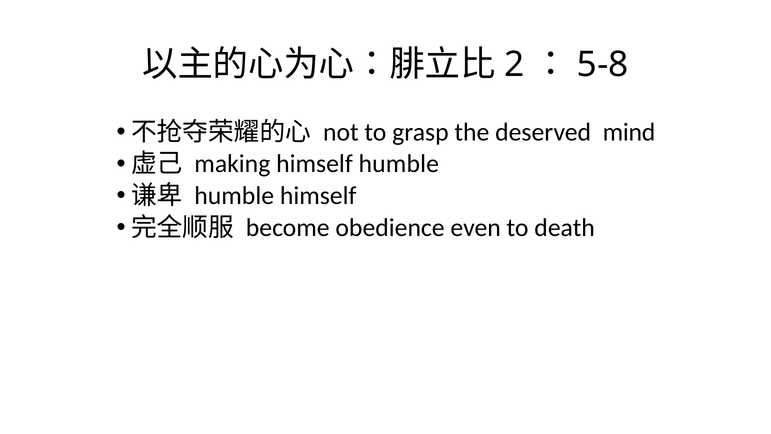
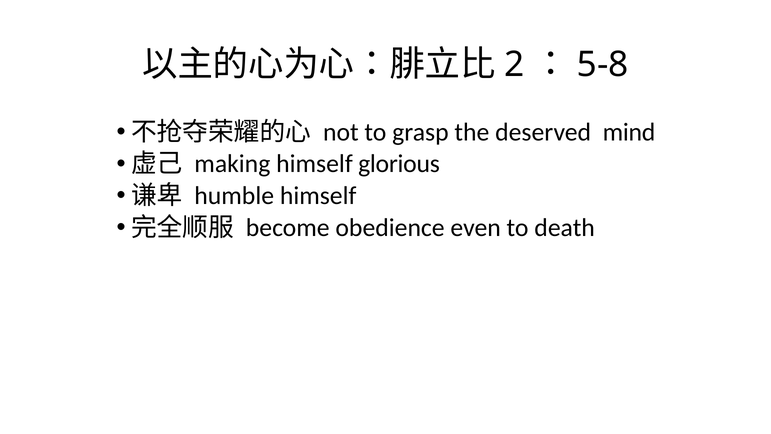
himself humble: humble -> glorious
